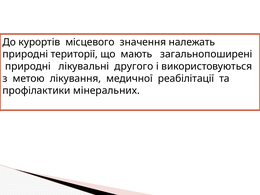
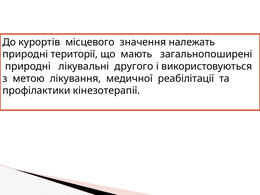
мінеральних: мінеральних -> кінезотерапії
